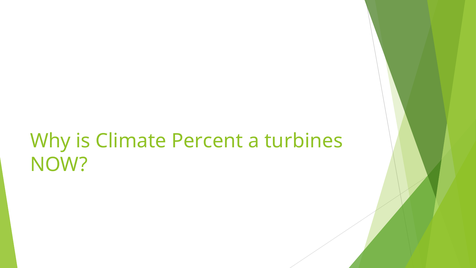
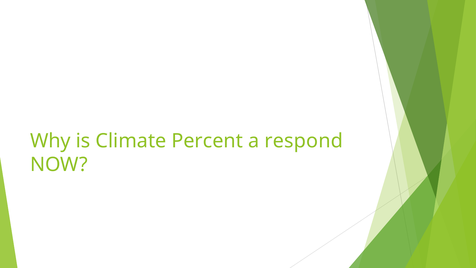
turbines: turbines -> respond
